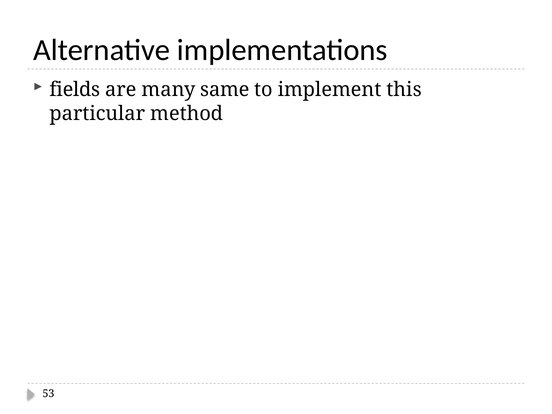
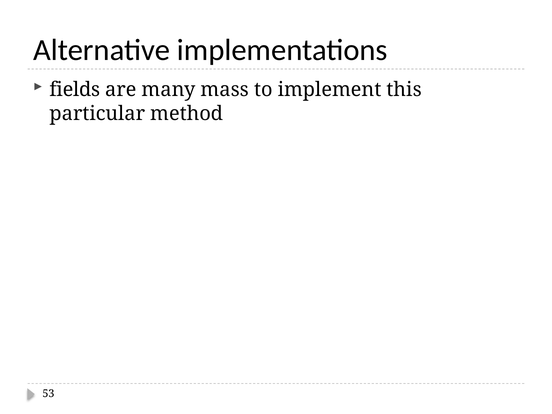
same: same -> mass
